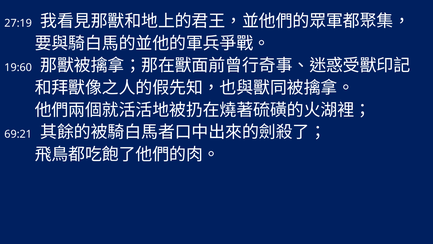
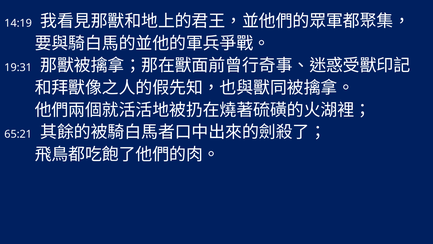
27:19: 27:19 -> 14:19
19:60: 19:60 -> 19:31
69:21: 69:21 -> 65:21
